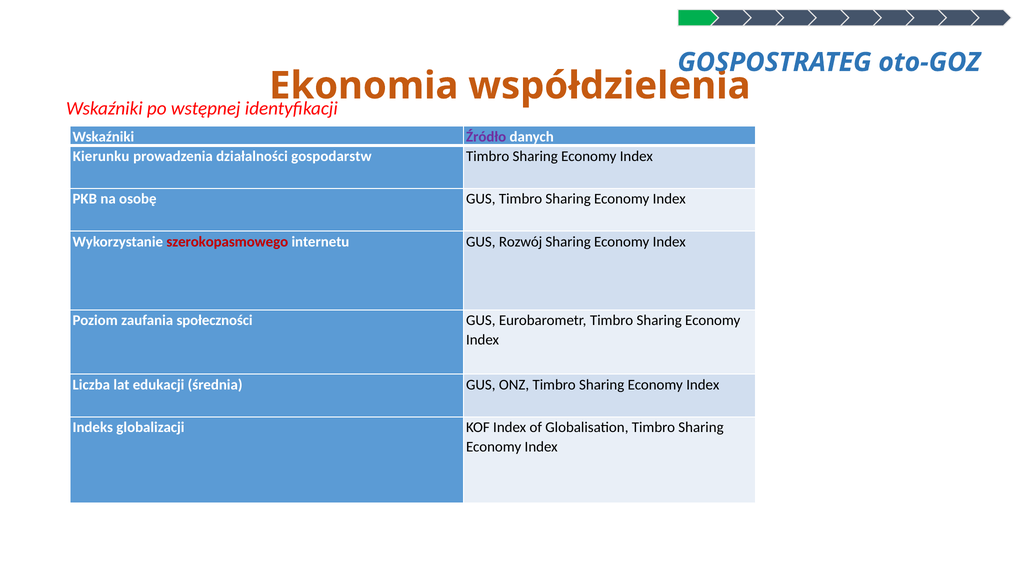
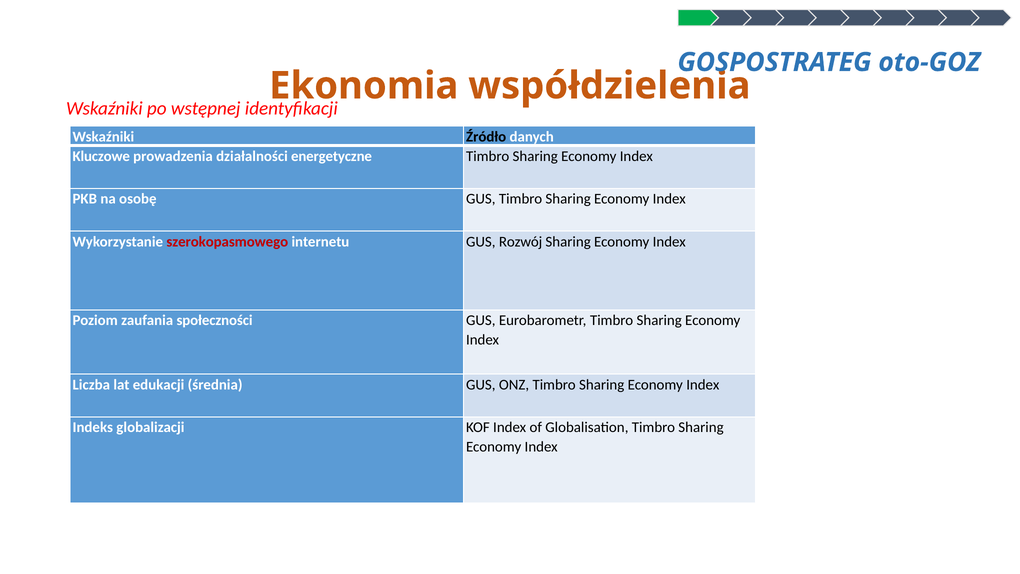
Źródło colour: purple -> black
Kierunku: Kierunku -> Kluczowe
gospodarstw: gospodarstw -> energetyczne
